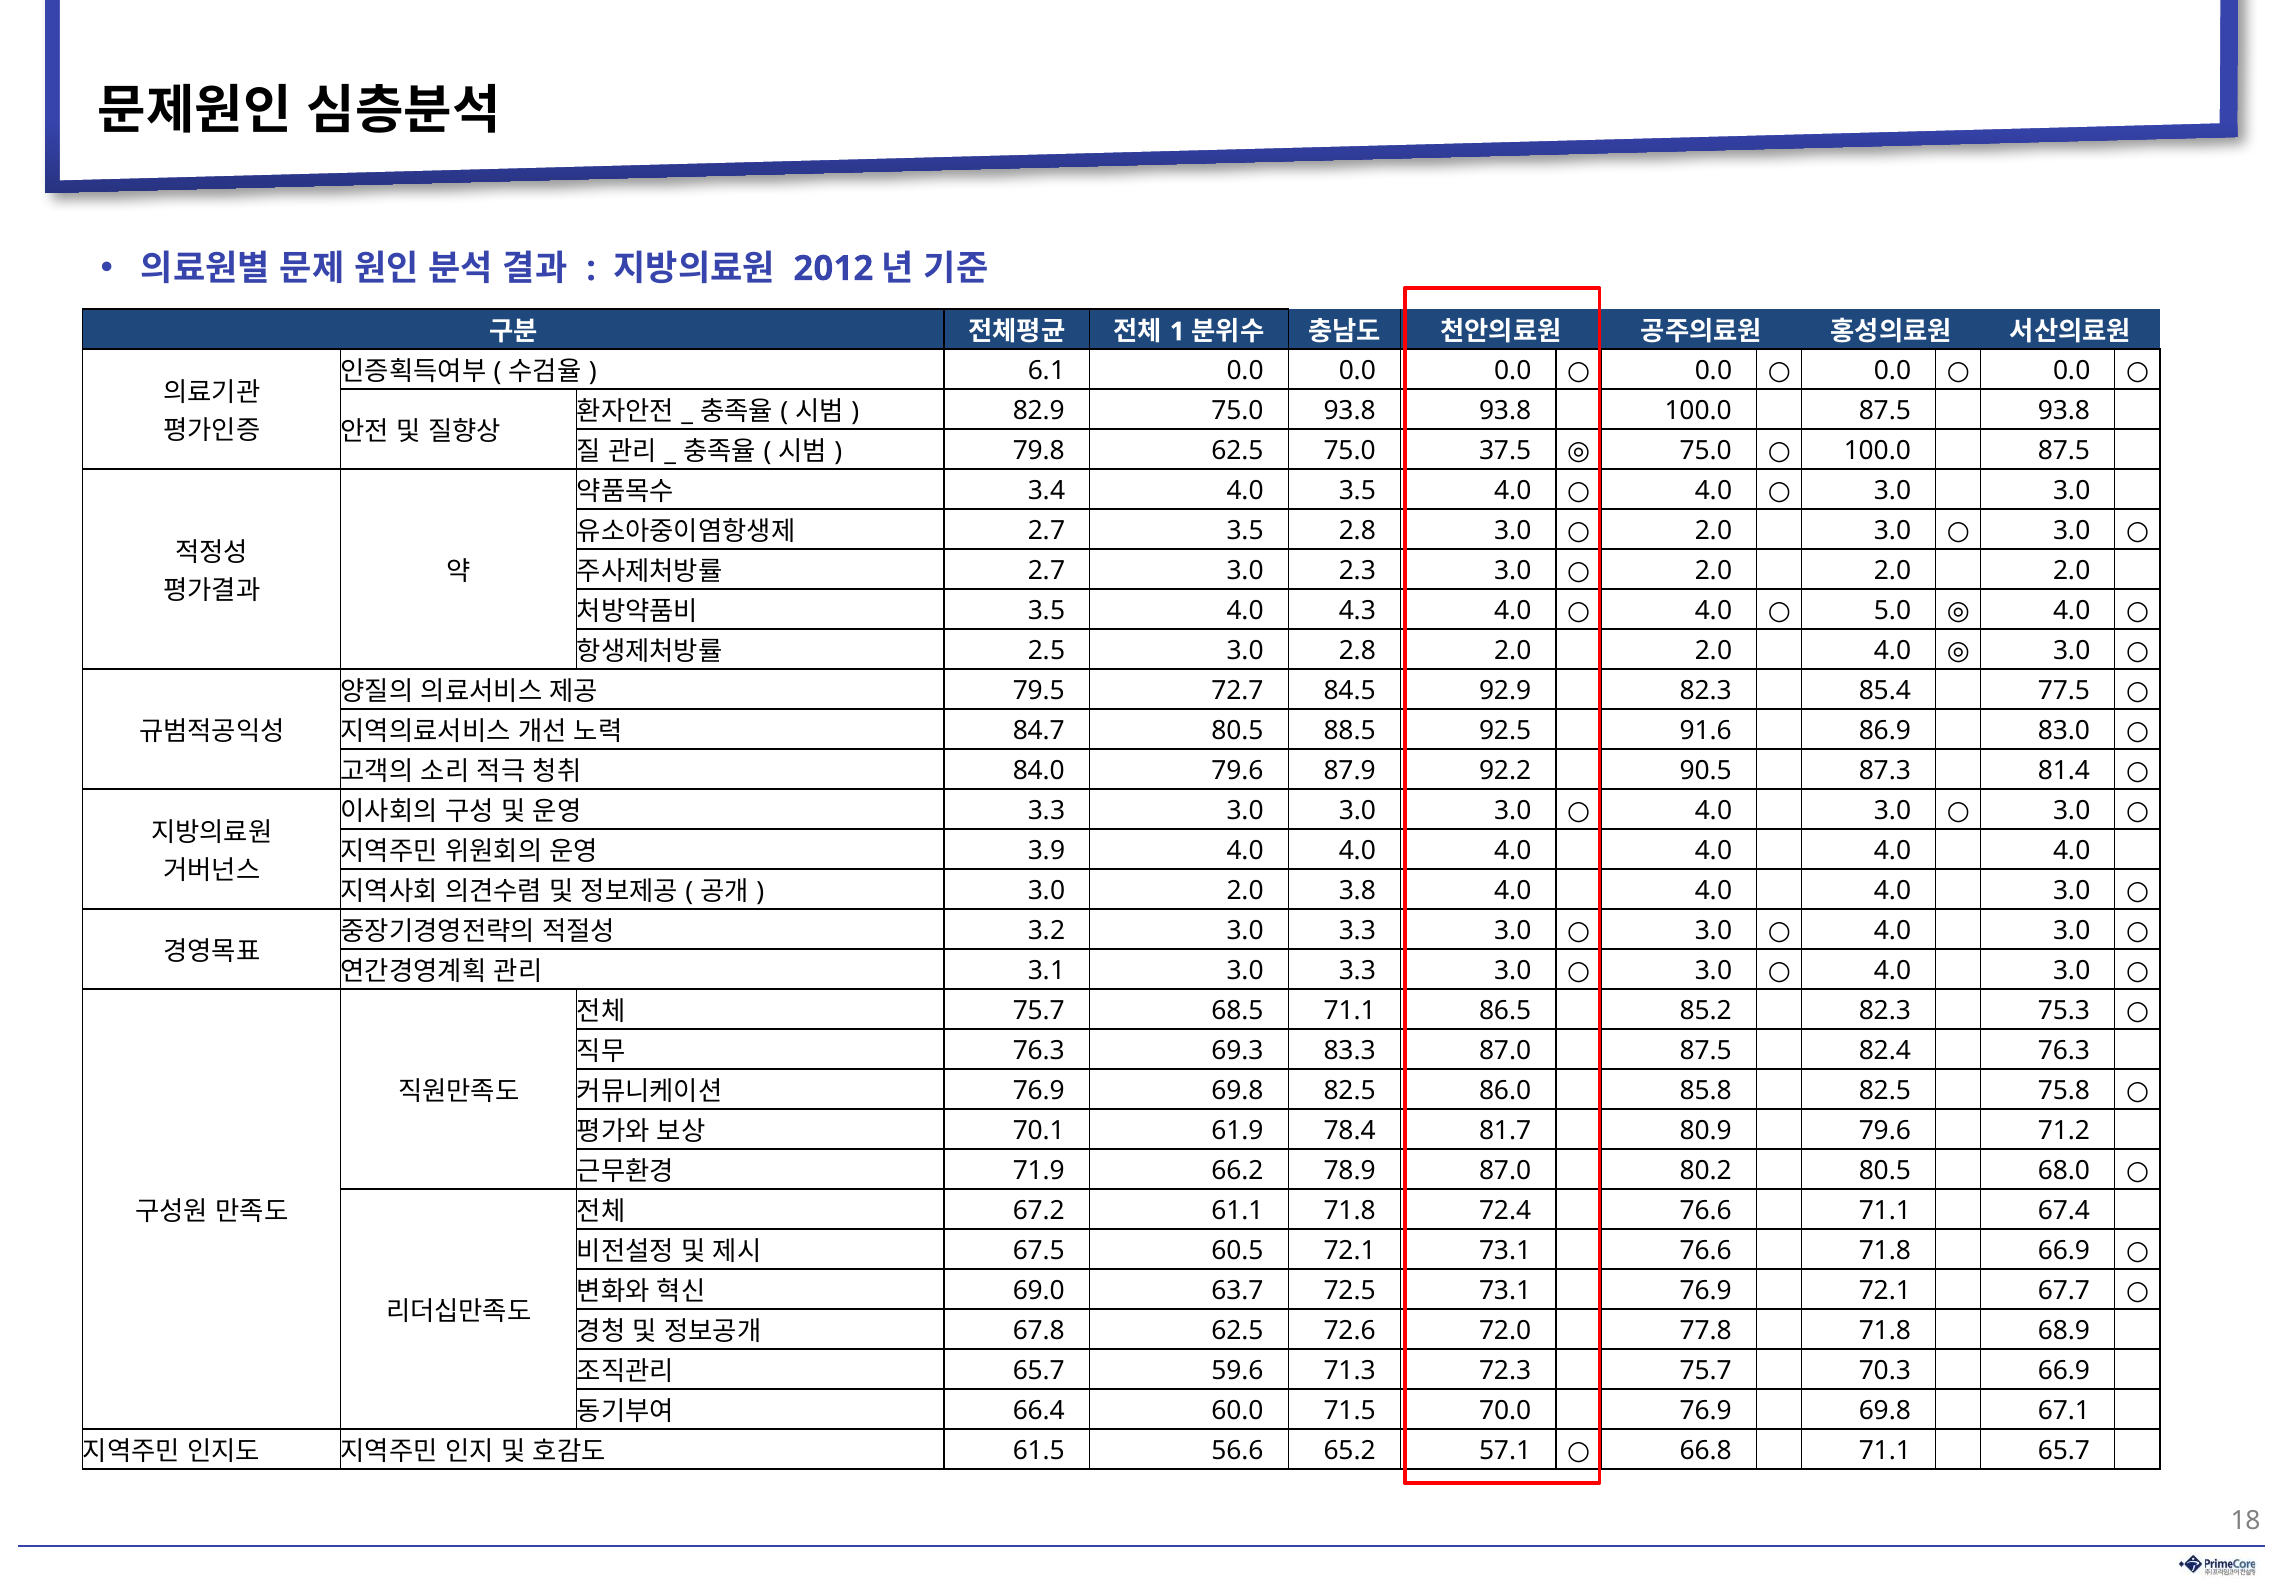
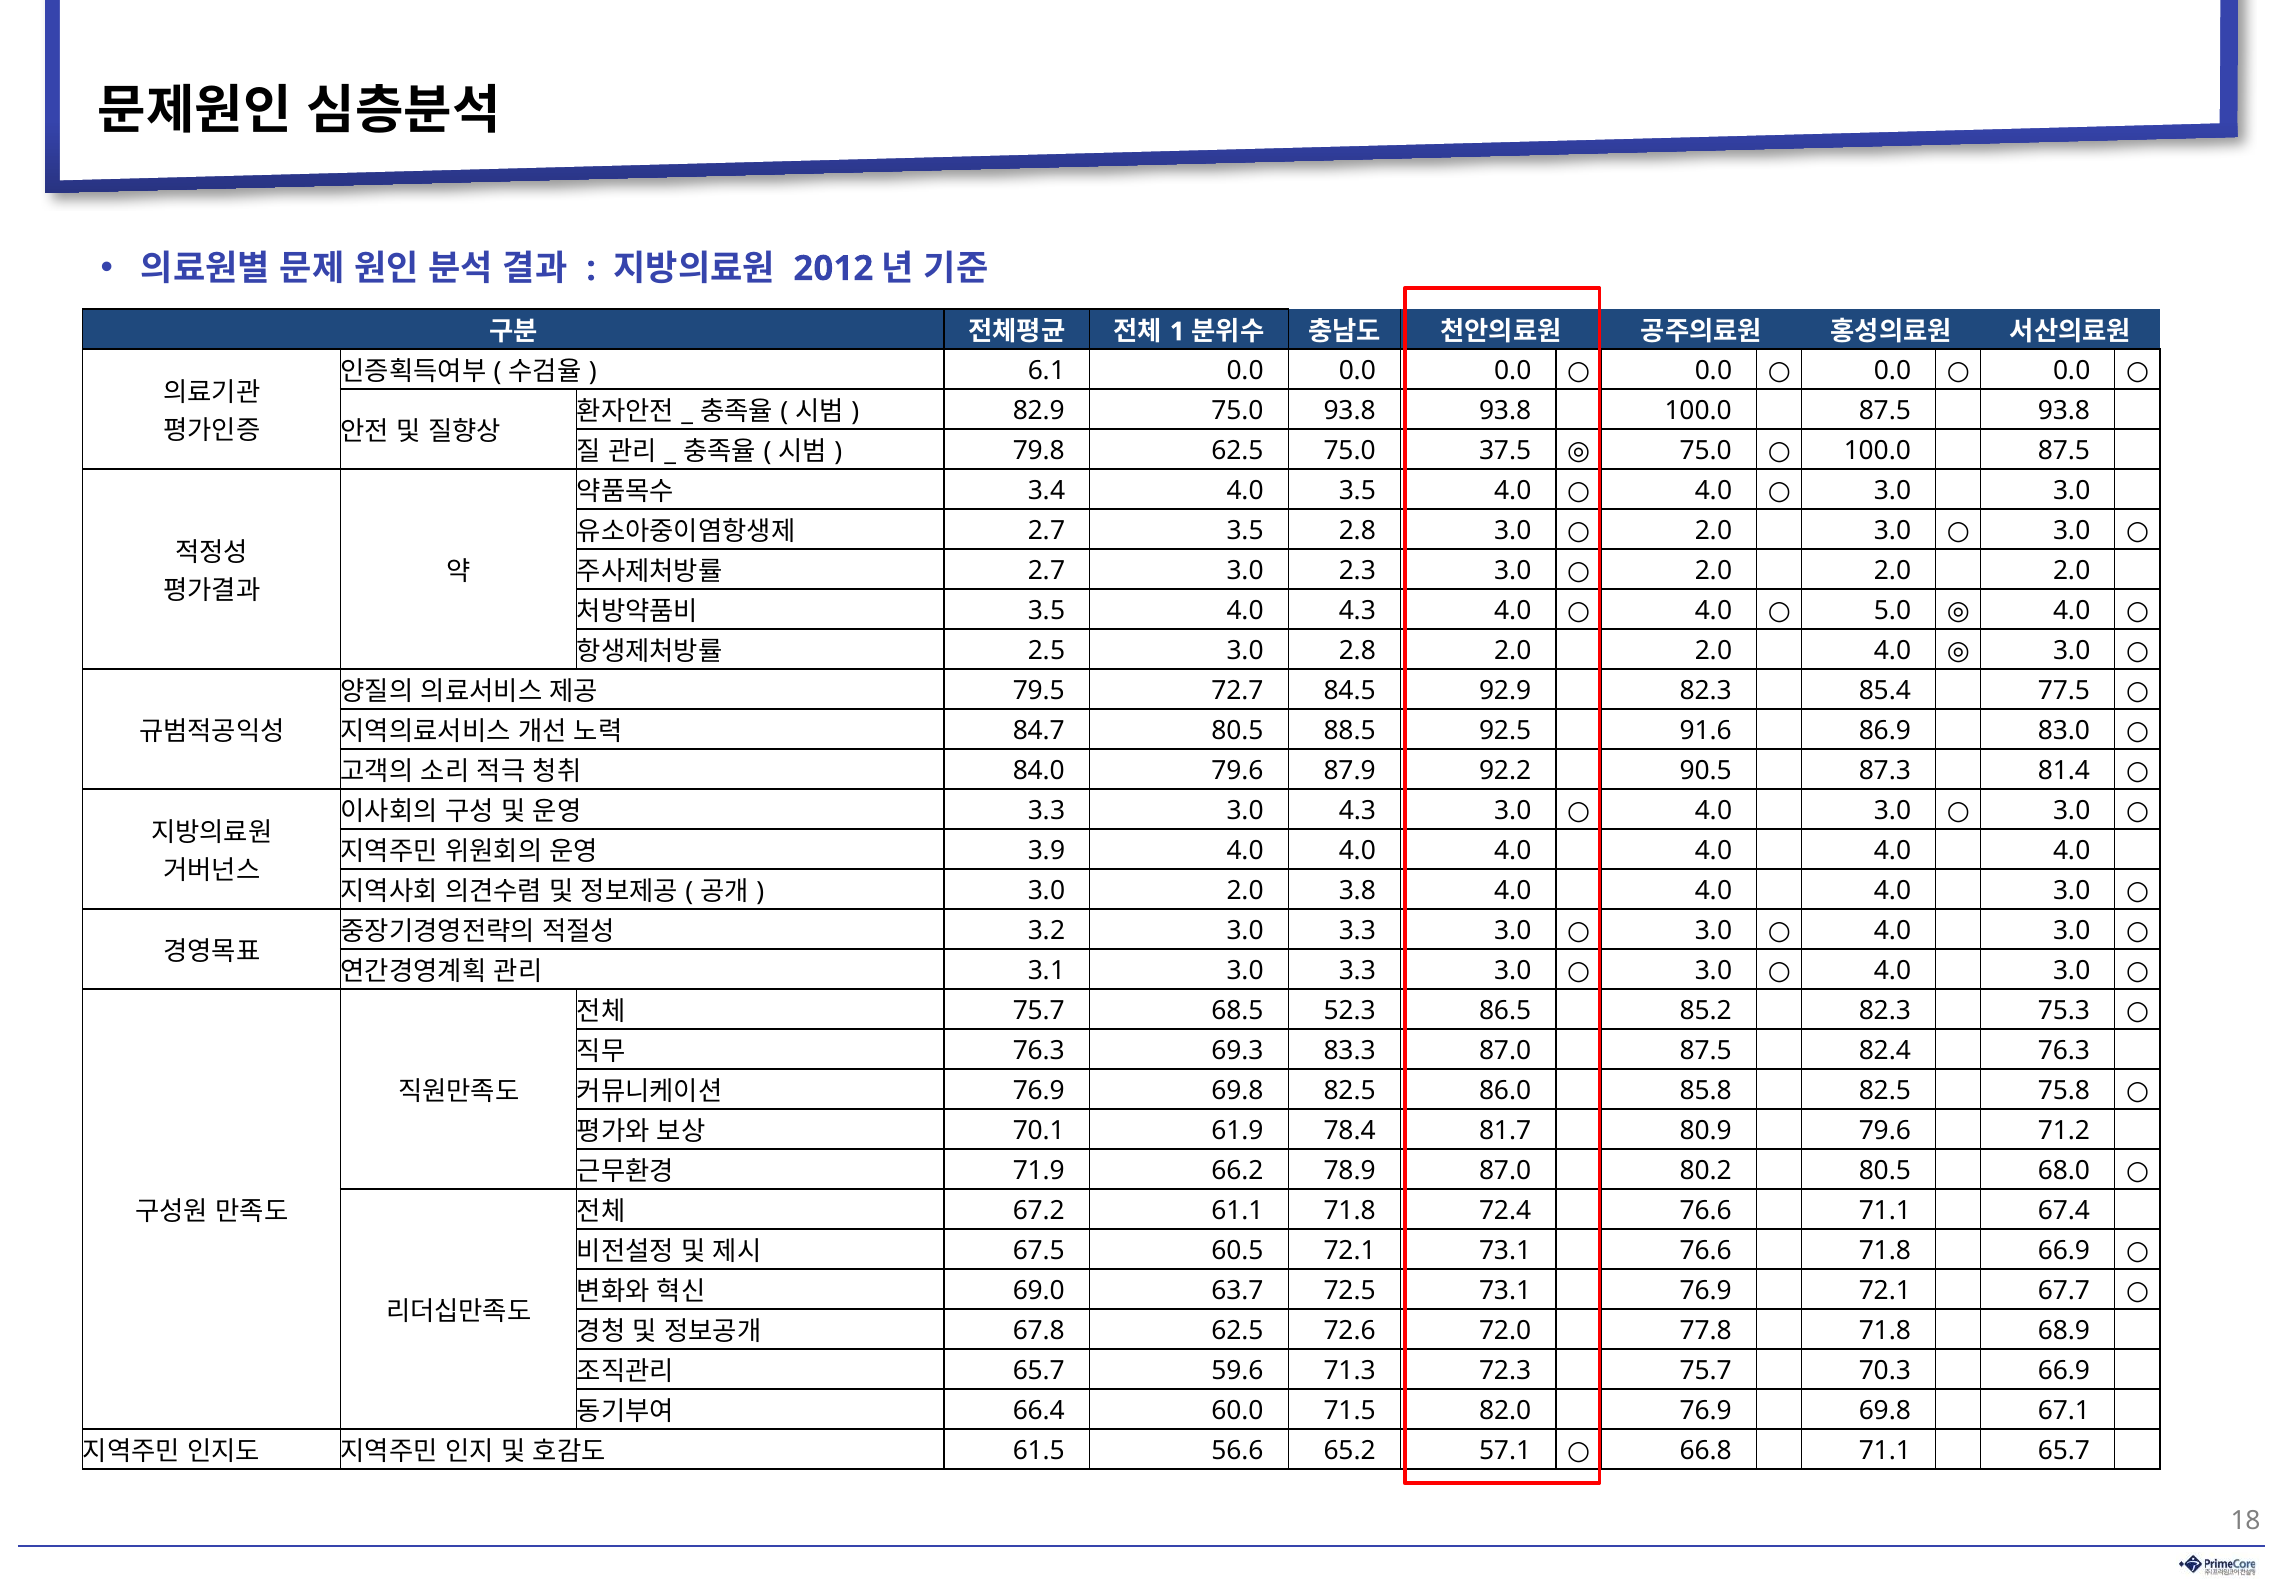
3.3 3.0 3.0: 3.0 -> 4.3
68.5 71.1: 71.1 -> 52.3
70.0: 70.0 -> 82.0
